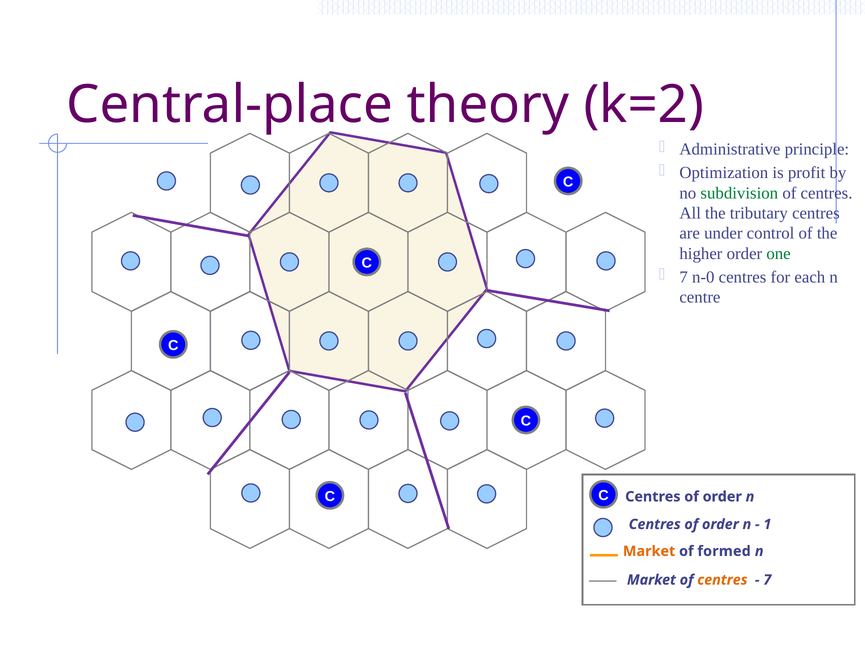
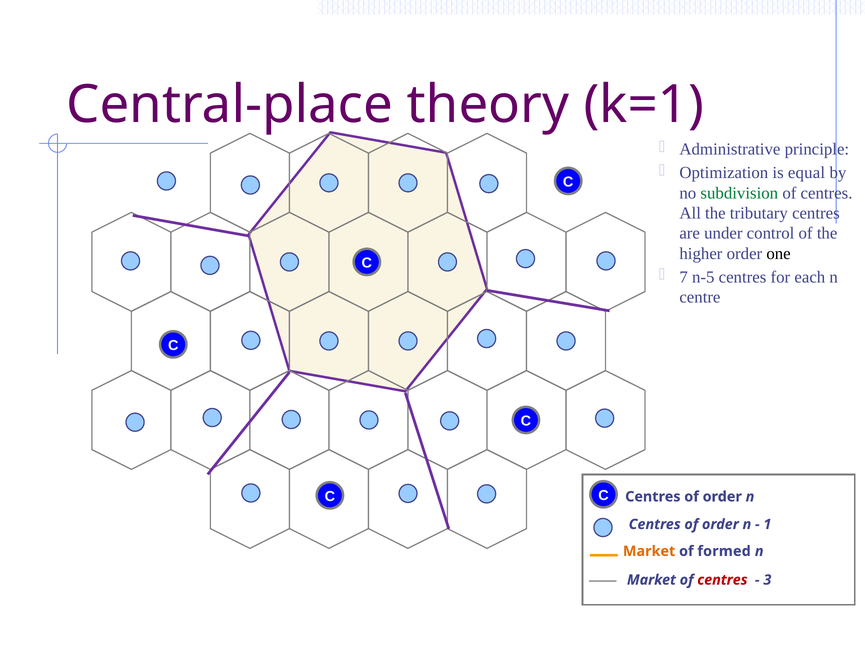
k=2: k=2 -> k=1
profit: profit -> equal
one colour: green -> black
n-0: n-0 -> n-5
centres at (722, 580) colour: orange -> red
7 at (767, 580): 7 -> 3
